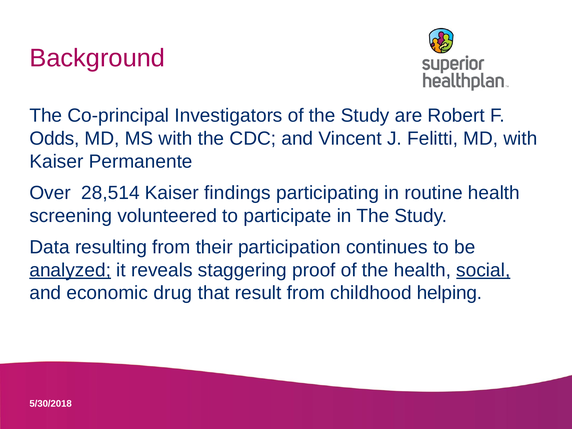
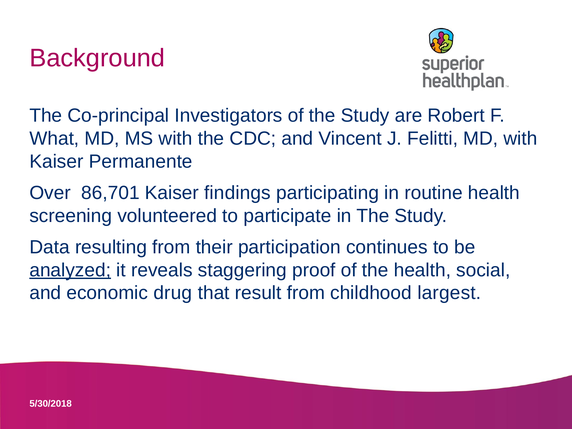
Odds: Odds -> What
28,514: 28,514 -> 86,701
social underline: present -> none
helping: helping -> largest
